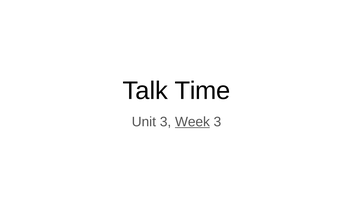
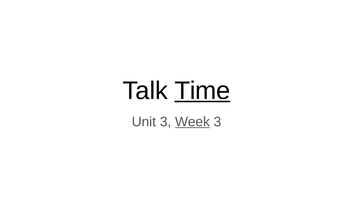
Time underline: none -> present
